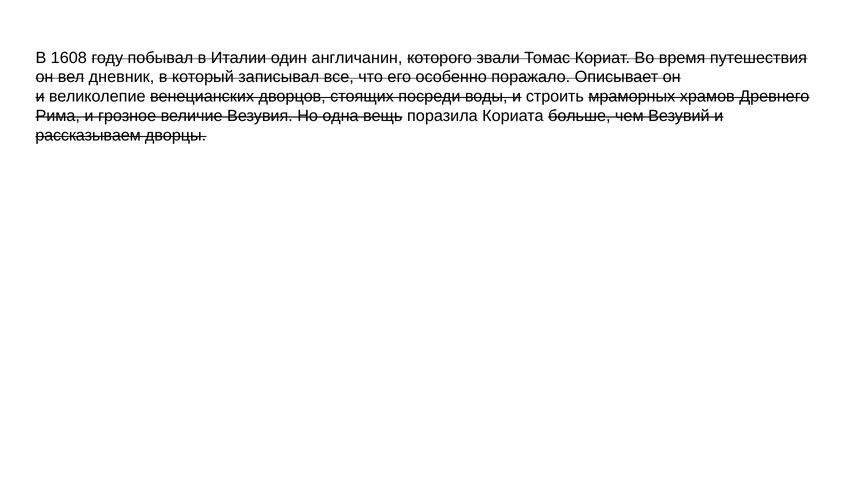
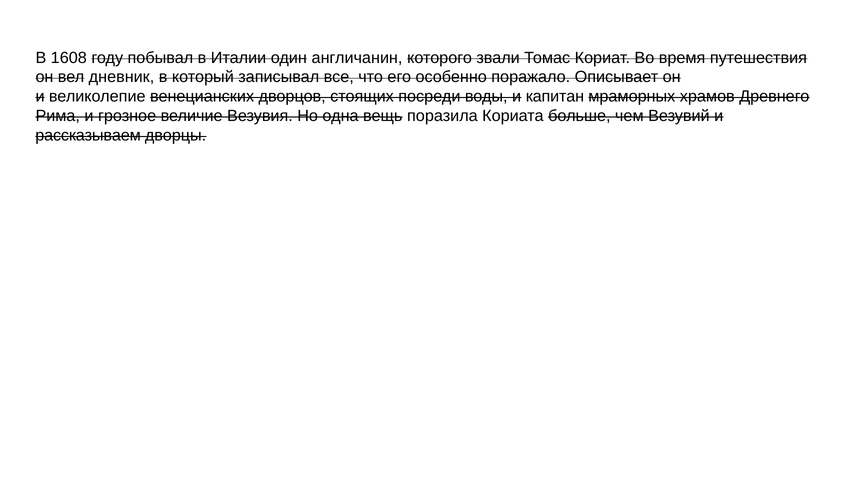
строить: строить -> капитан
